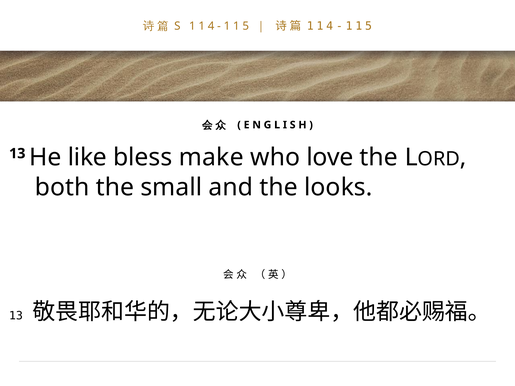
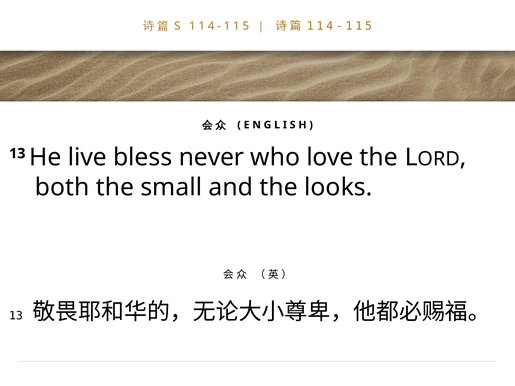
like: like -> live
make: make -> never
